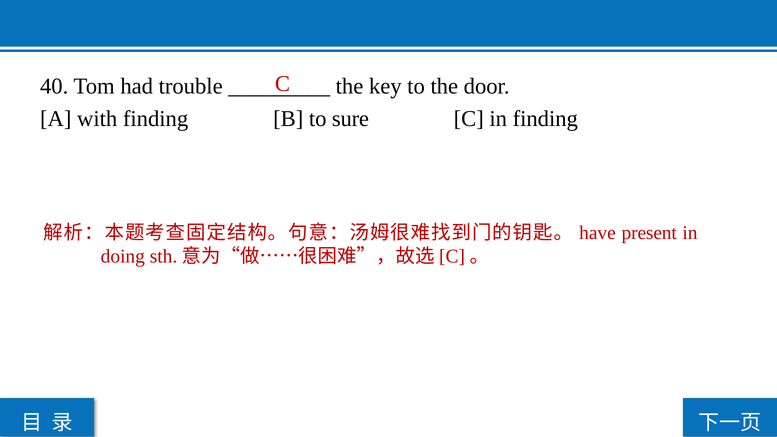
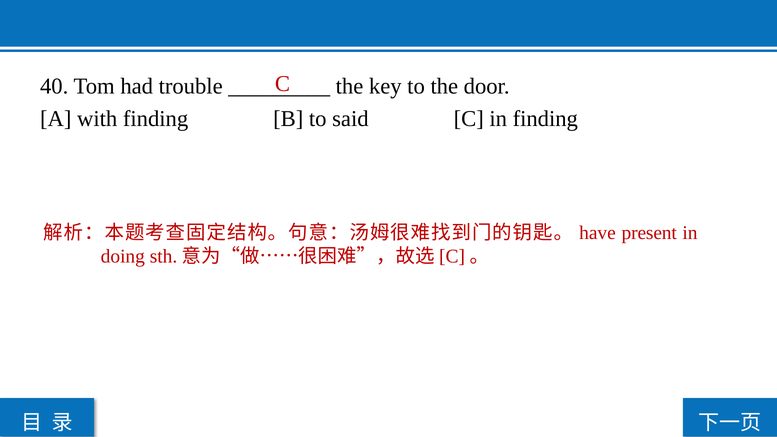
sure: sure -> said
